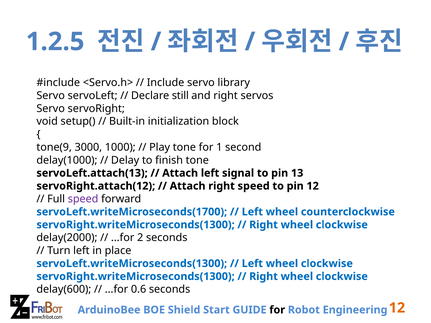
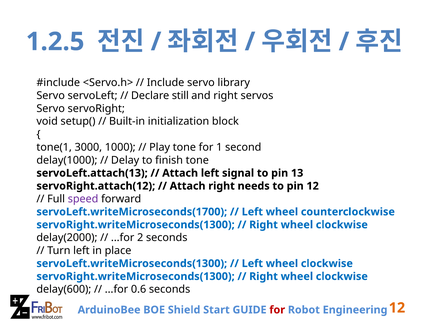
tone(9: tone(9 -> tone(1
right speed: speed -> needs
for at (277, 310) colour: black -> red
